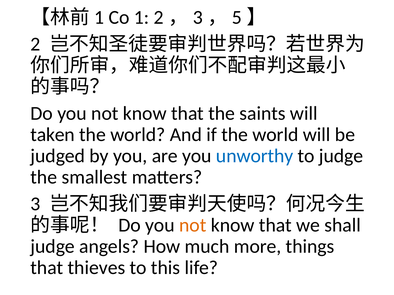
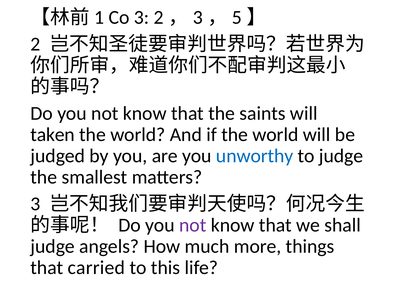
Co 1: 1 -> 3
not at (193, 225) colour: orange -> purple
thieves: thieves -> carried
